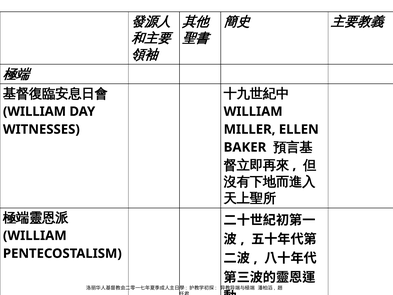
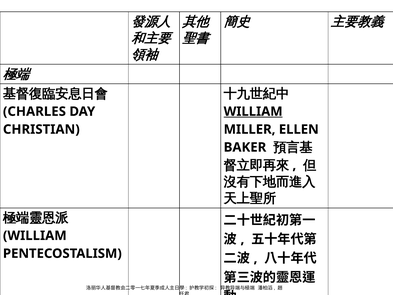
WILLIAM at (34, 111): WILLIAM -> CHARLES
WILLIAM at (253, 111) underline: none -> present
WITNESSES: WITNESSES -> CHRISTIAN
